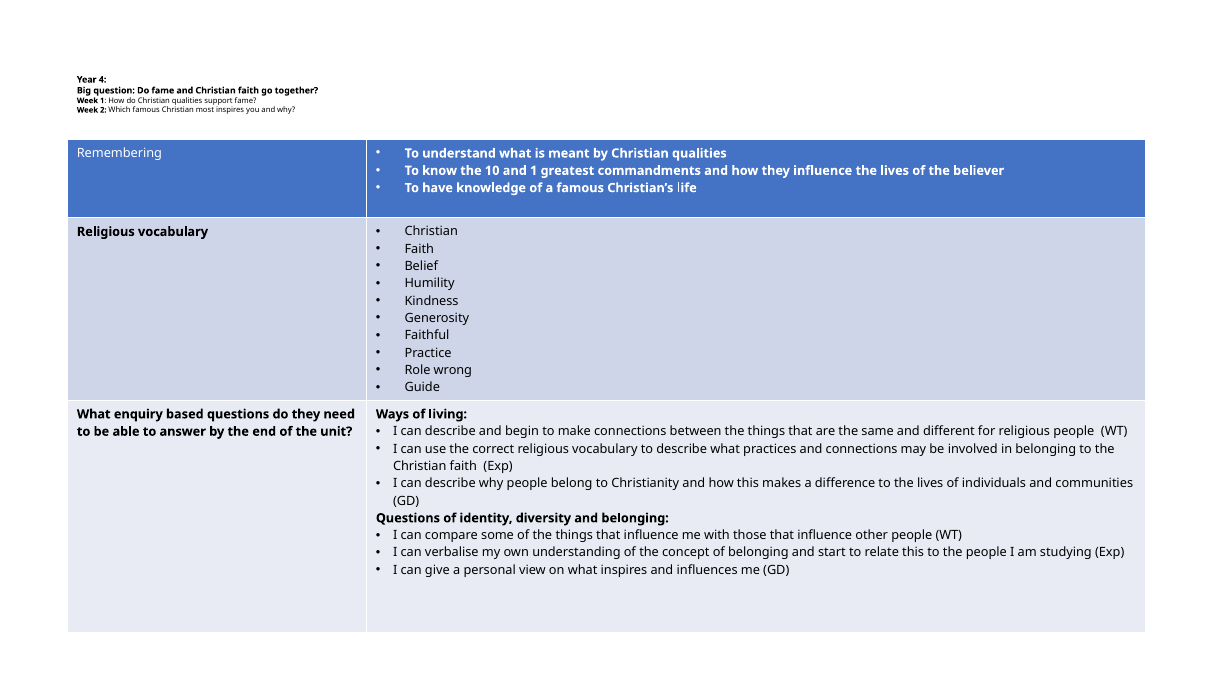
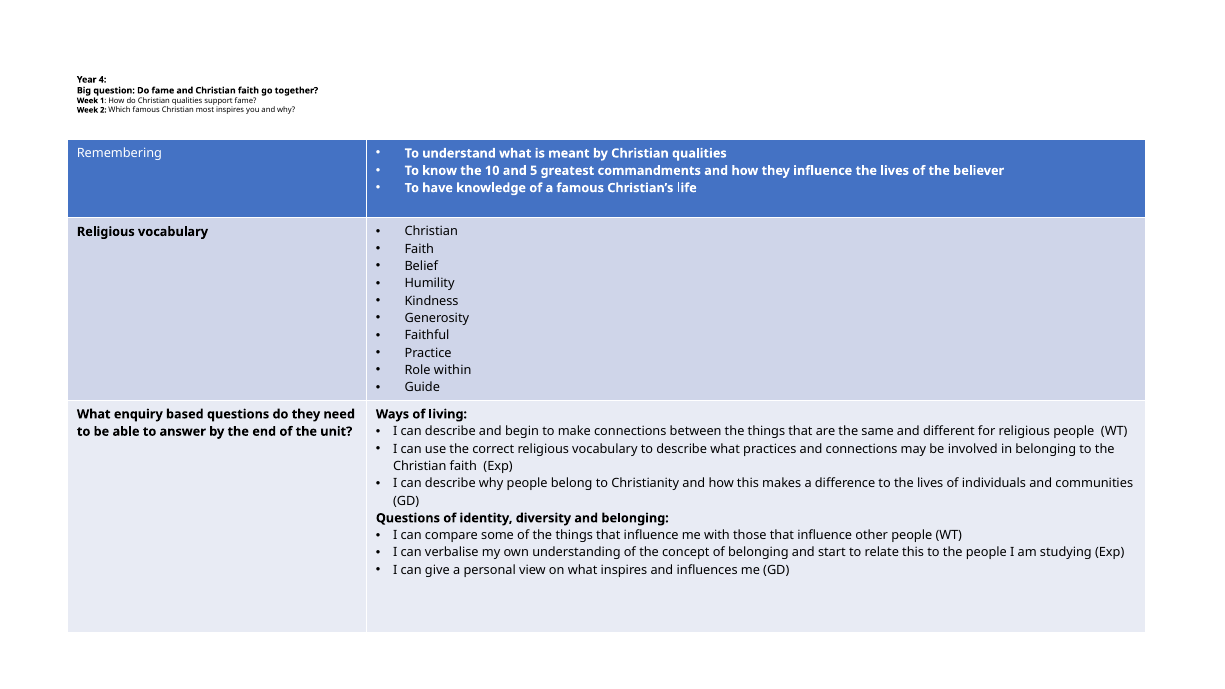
and 1: 1 -> 5
wrong: wrong -> within
